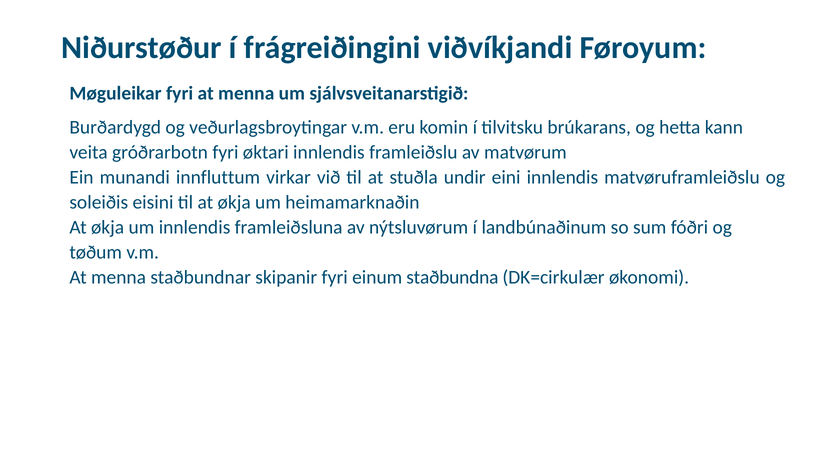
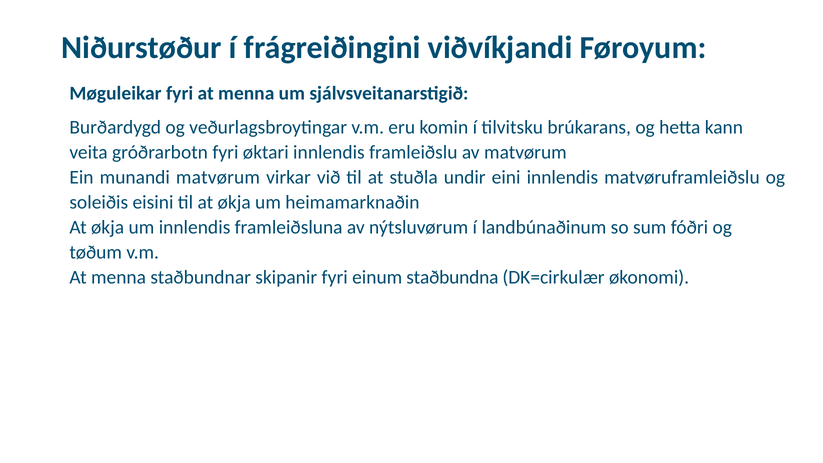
munandi innfluttum: innfluttum -> matvørum
